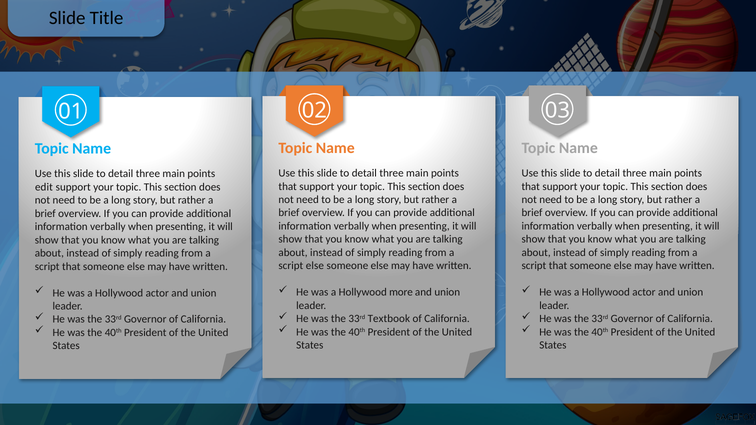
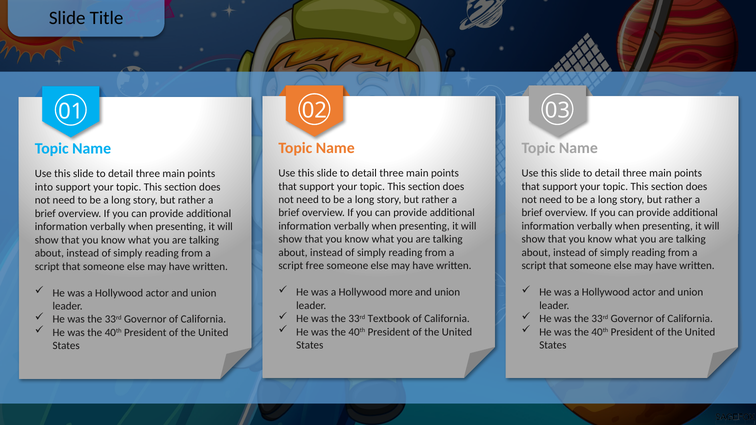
edit: edit -> into
script else: else -> free
